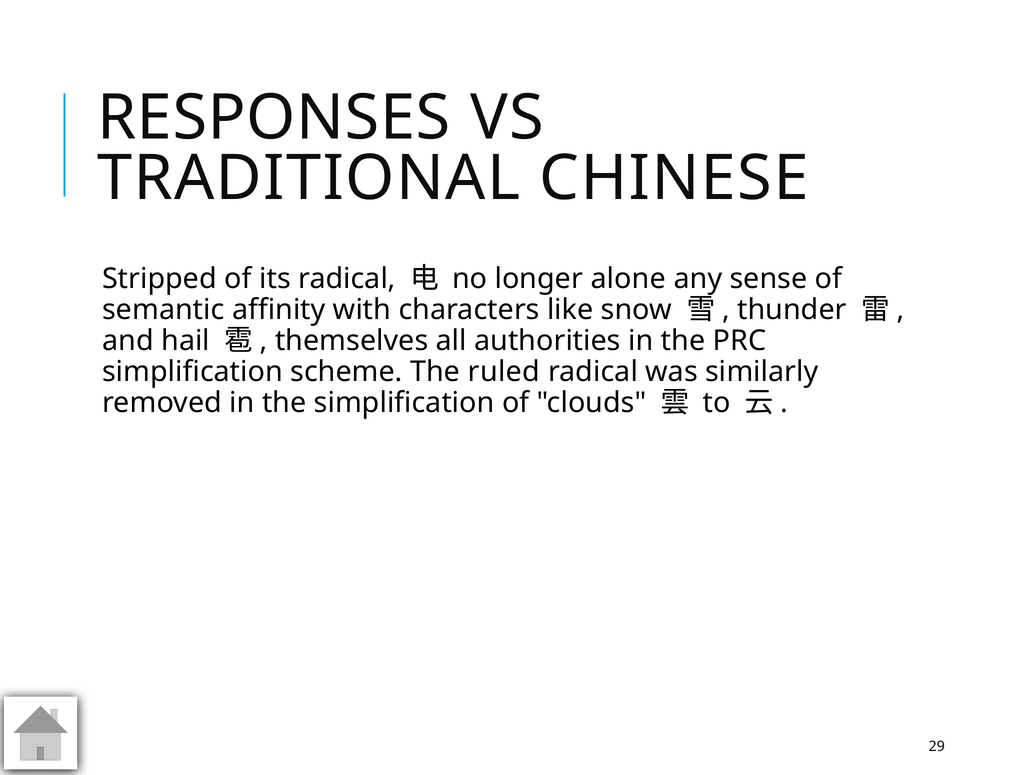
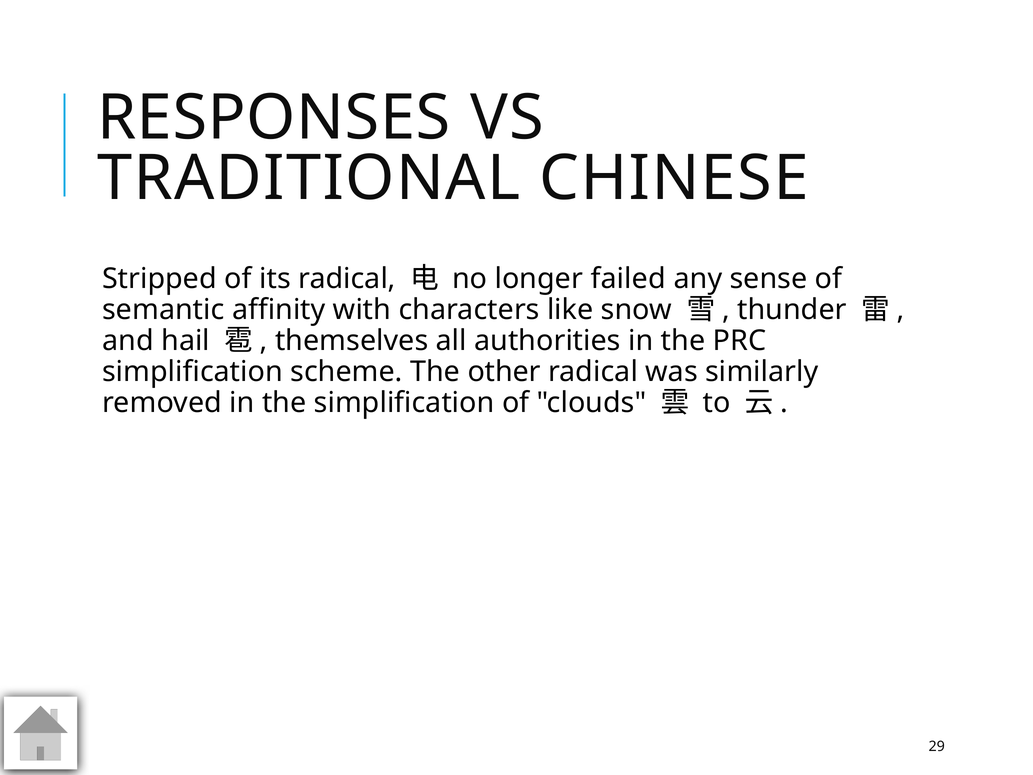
alone: alone -> failed
ruled: ruled -> other
